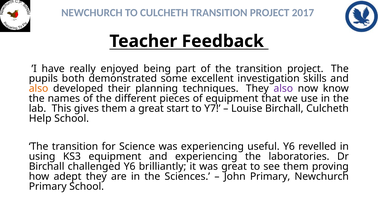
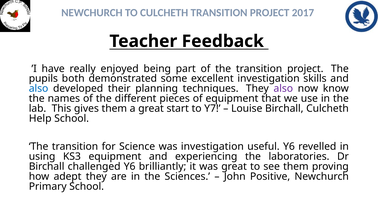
also at (39, 88) colour: orange -> blue
was experiencing: experiencing -> investigation
John Primary: Primary -> Positive
